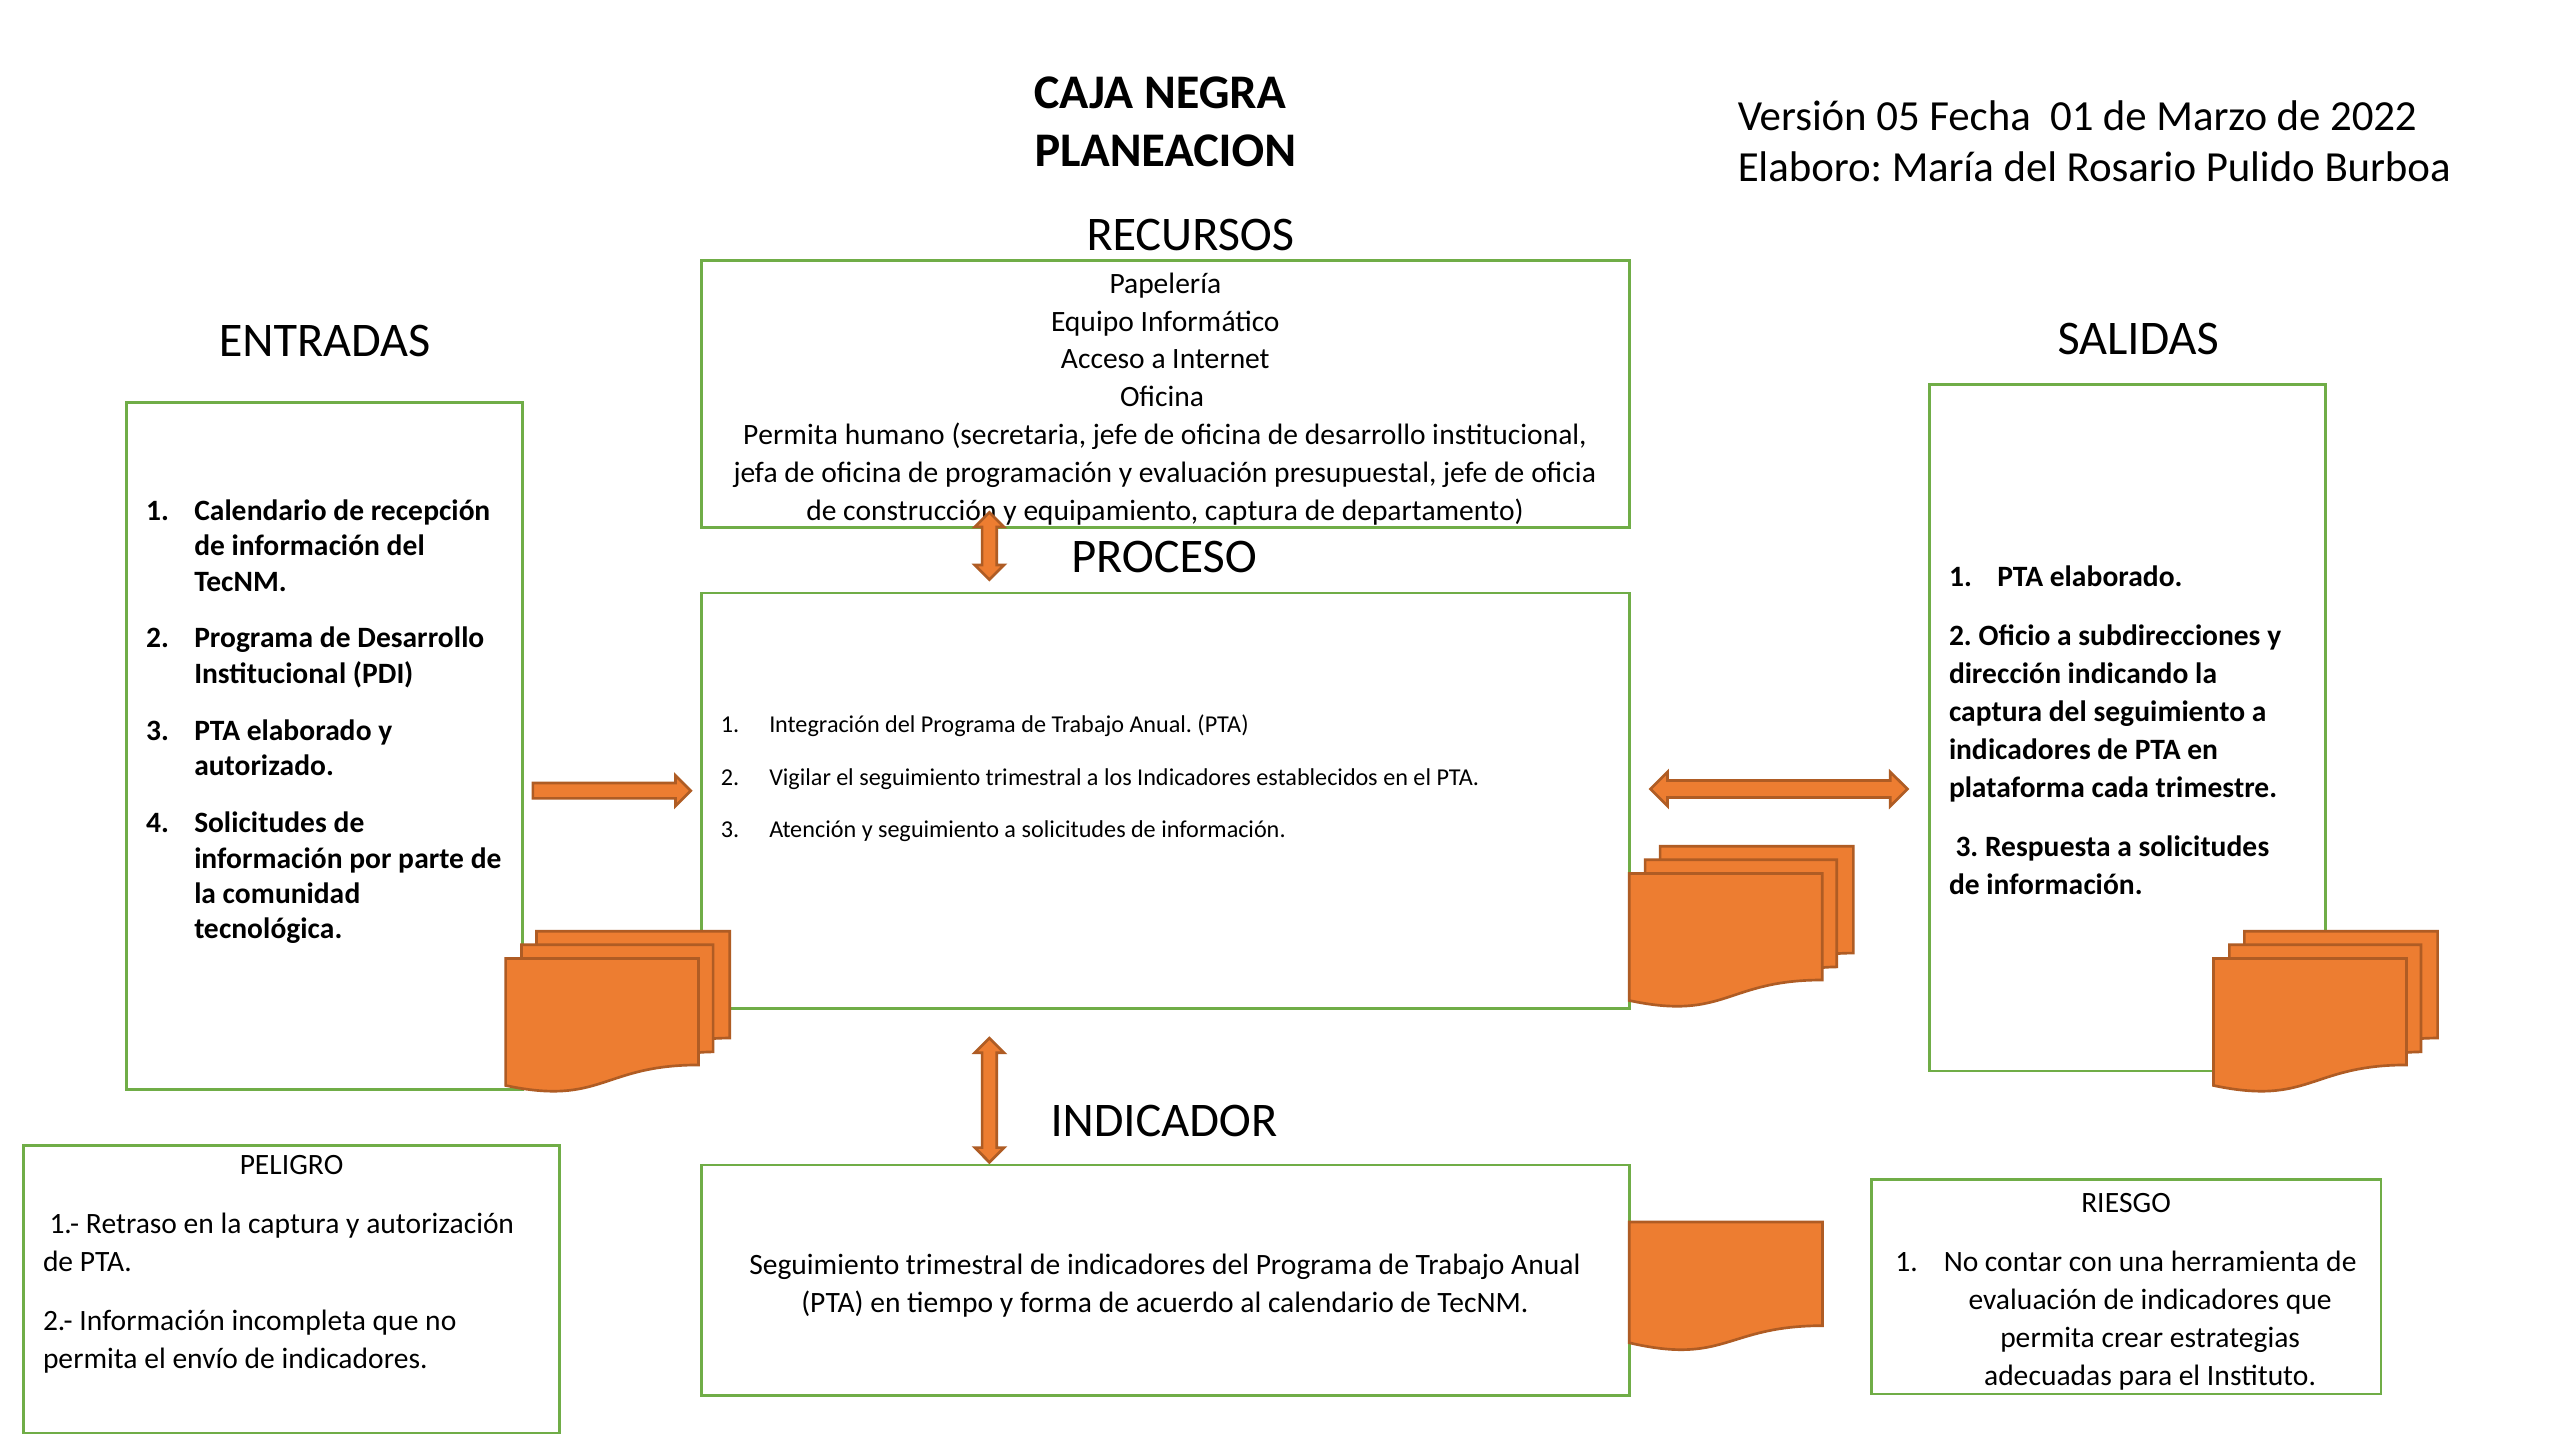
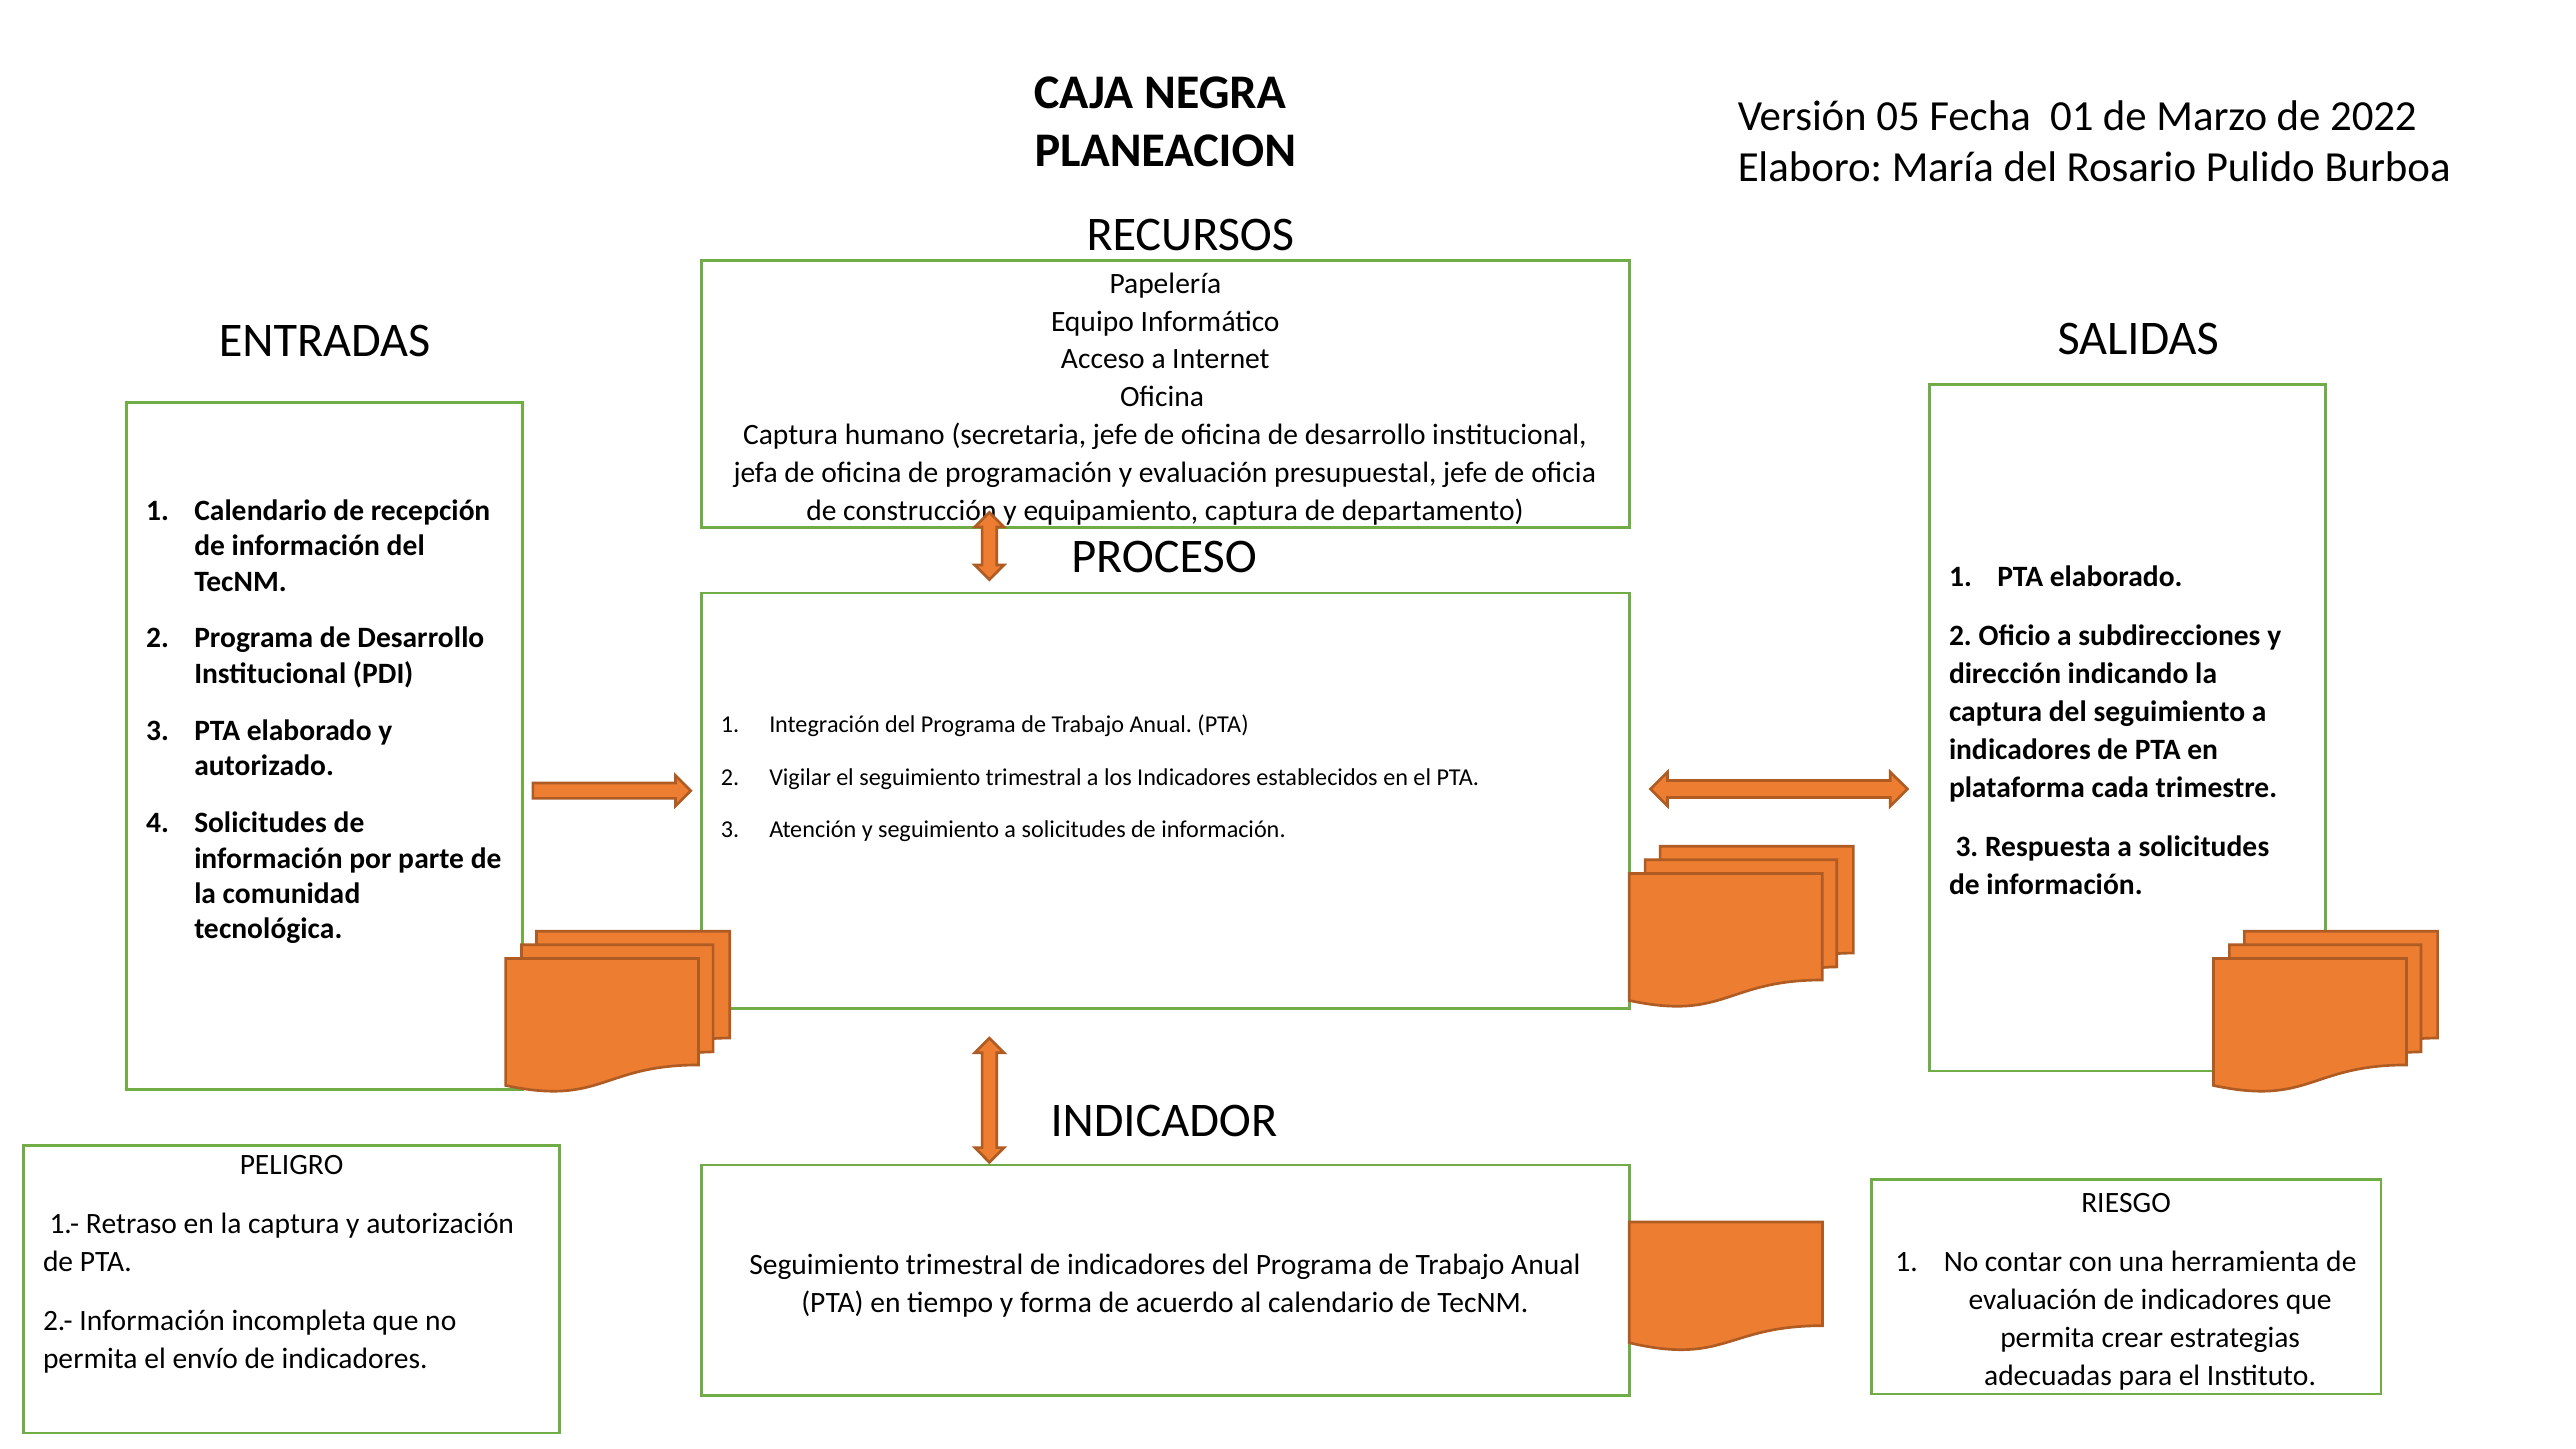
Permita at (791, 435): Permita -> Captura
